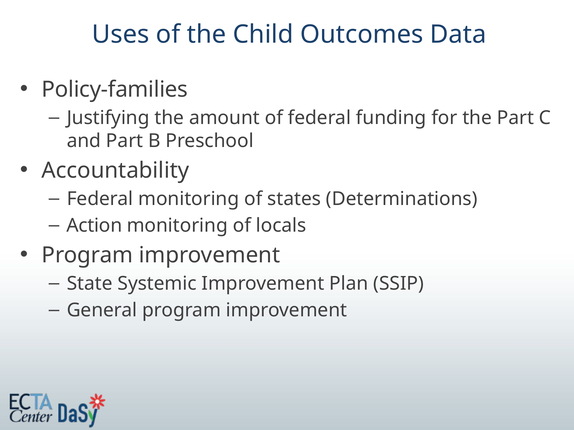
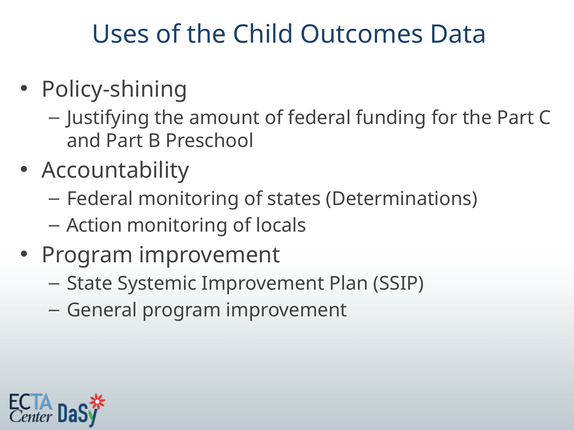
Policy-families: Policy-families -> Policy-shining
